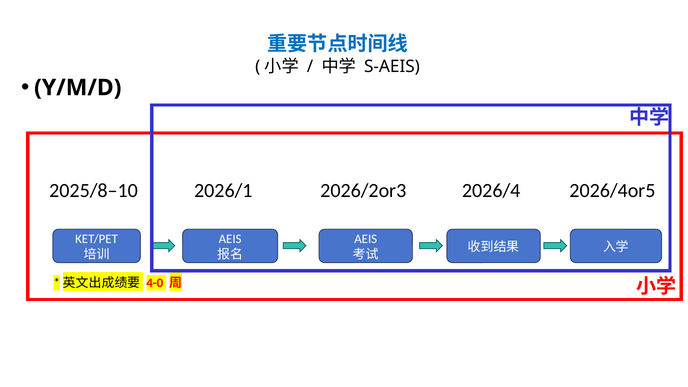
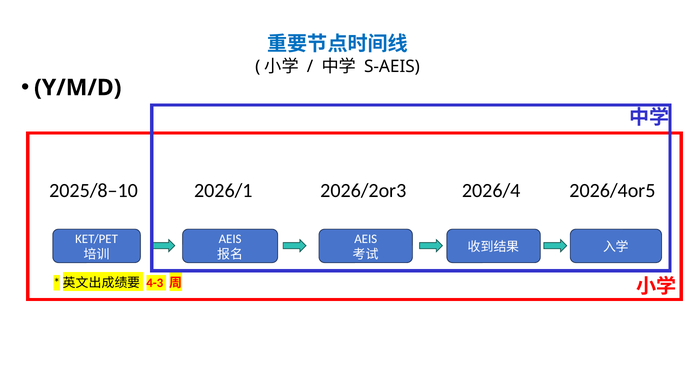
4-0: 4-0 -> 4-3
